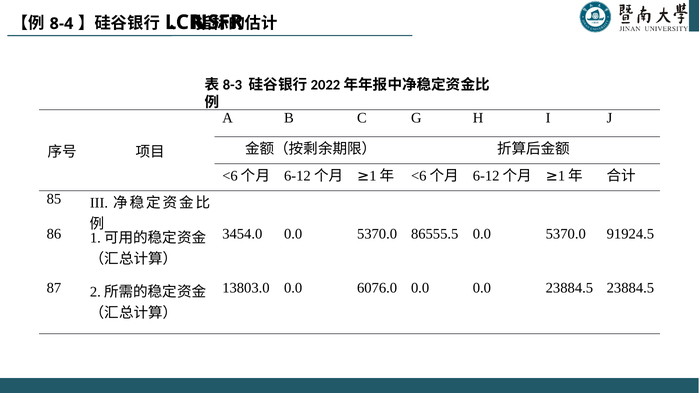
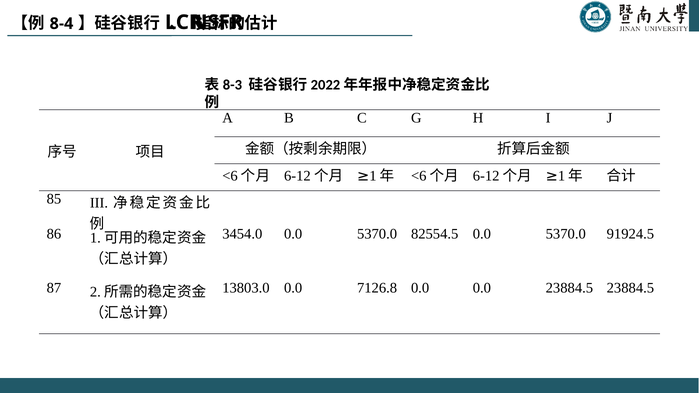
86555.5: 86555.5 -> 82554.5
6076.0: 6076.0 -> 7126.8
